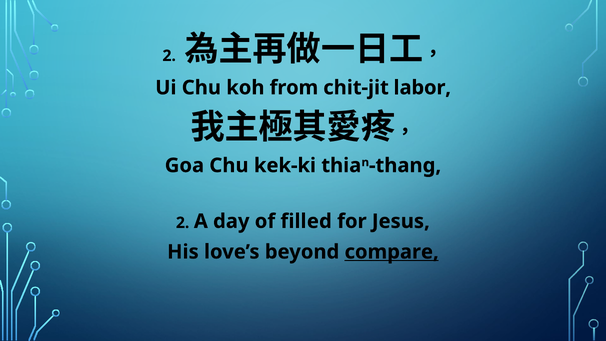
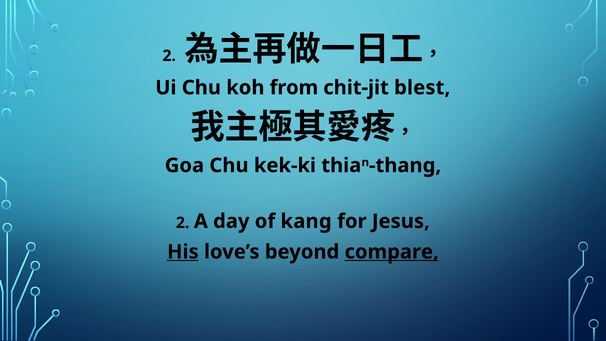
labor: labor -> blest
filled: filled -> kang
His underline: none -> present
